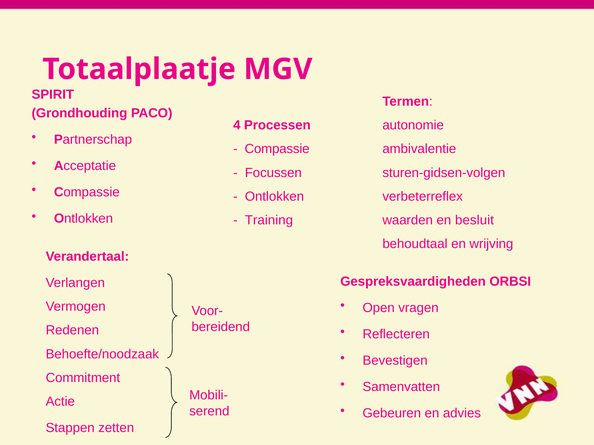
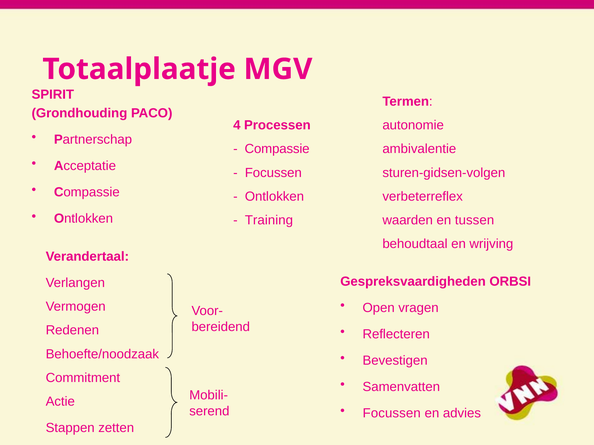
besluit: besluit -> tussen
Gebeuren at (392, 414): Gebeuren -> Focussen
